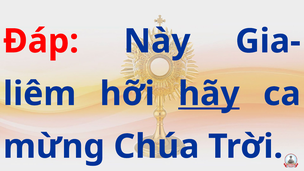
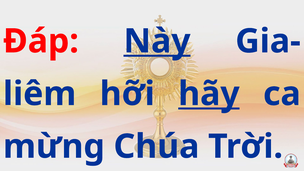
Này underline: none -> present
